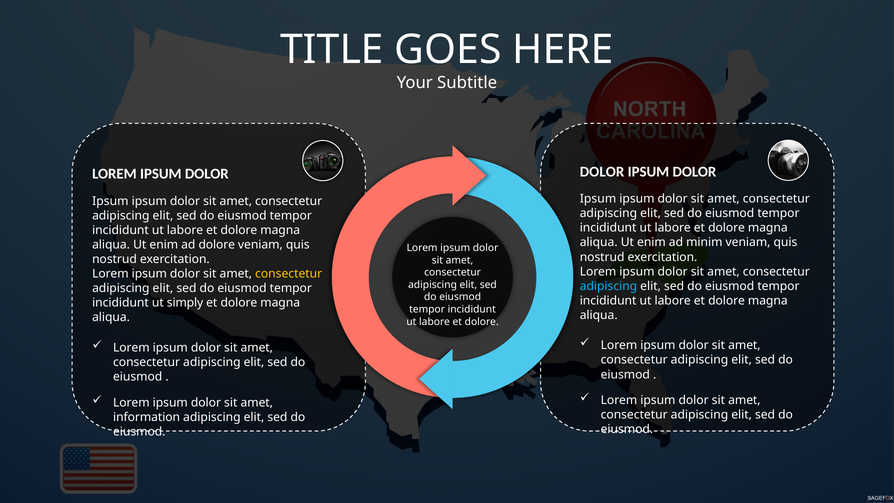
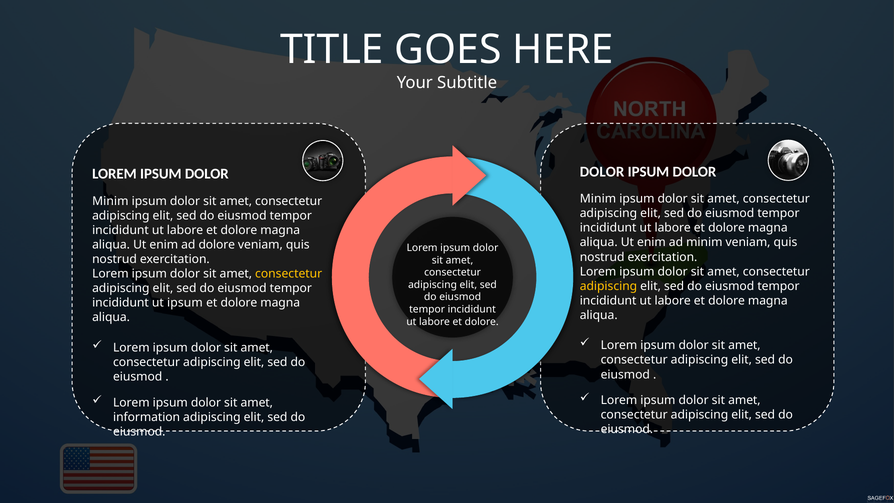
Ipsum at (598, 199): Ipsum -> Minim
Ipsum at (110, 201): Ipsum -> Minim
adipiscing at (608, 286) colour: light blue -> yellow
ut simply: simply -> ipsum
